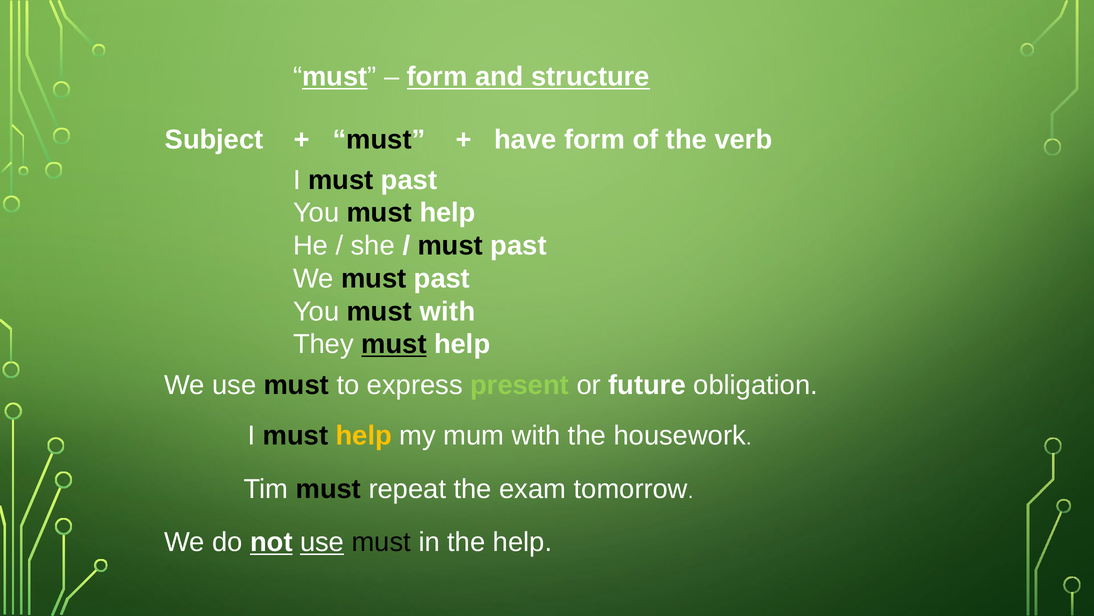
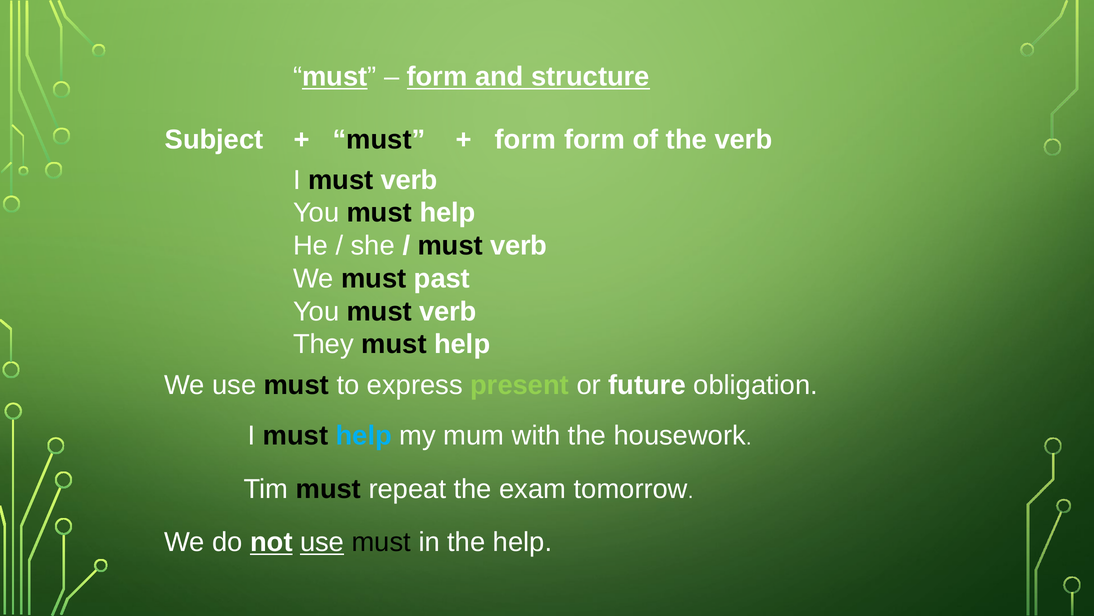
have at (525, 139): have -> form
I must past: past -> verb
past at (519, 246): past -> verb
You must with: with -> verb
must at (394, 344) underline: present -> none
help at (364, 435) colour: yellow -> light blue
